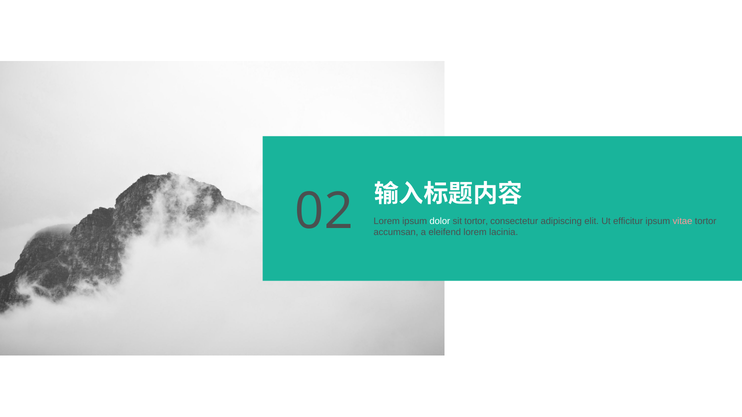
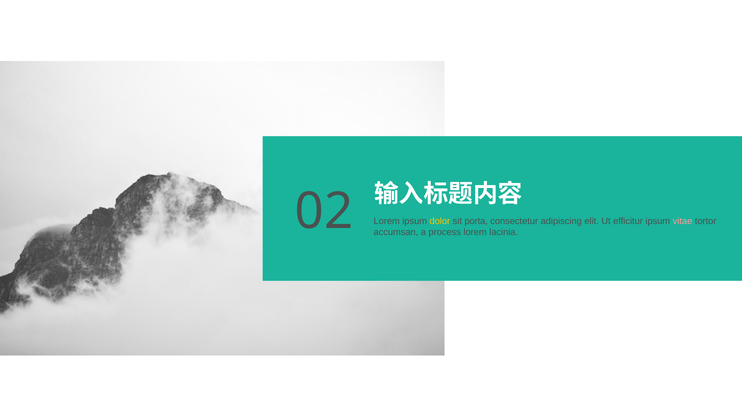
dolor colour: white -> yellow
sit tortor: tortor -> porta
eleifend: eleifend -> process
